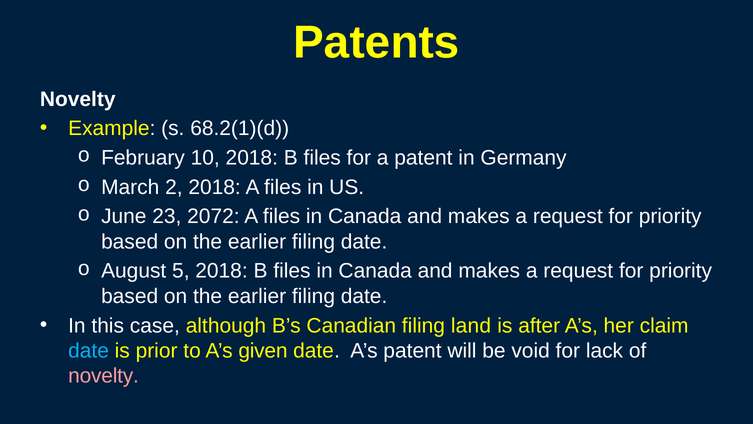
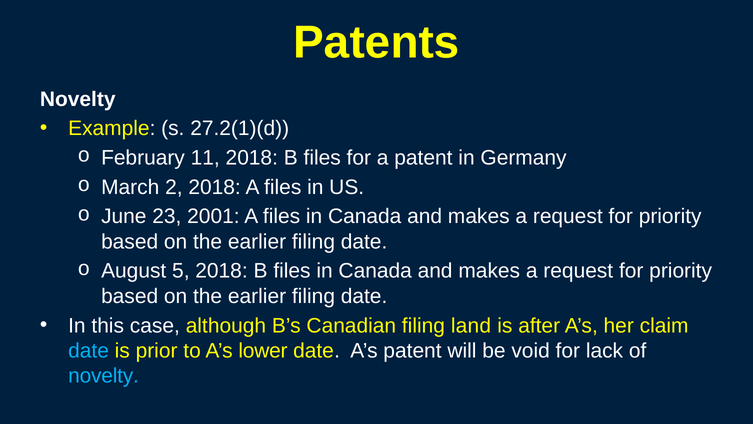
68.2(1)(d: 68.2(1)(d -> 27.2(1)(d
10: 10 -> 11
2072: 2072 -> 2001
given: given -> lower
novelty at (104, 376) colour: pink -> light blue
